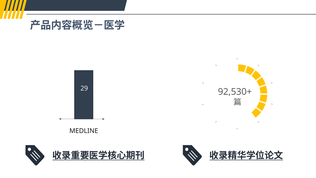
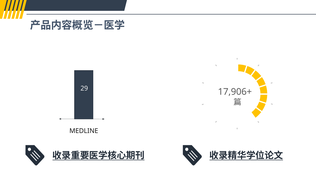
92,530+: 92,530+ -> 17,906+
